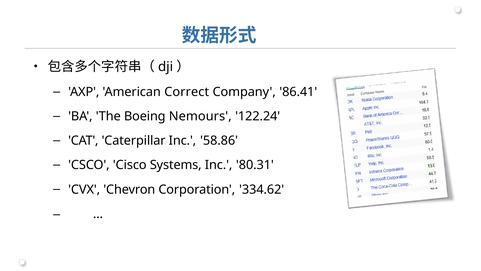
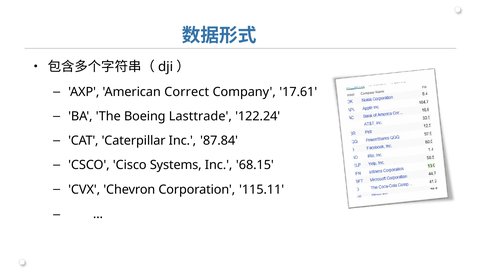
86.41: 86.41 -> 17.61
Nemours: Nemours -> Lasttrade
58.86: 58.86 -> 87.84
80.31: 80.31 -> 68.15
334.62: 334.62 -> 115.11
